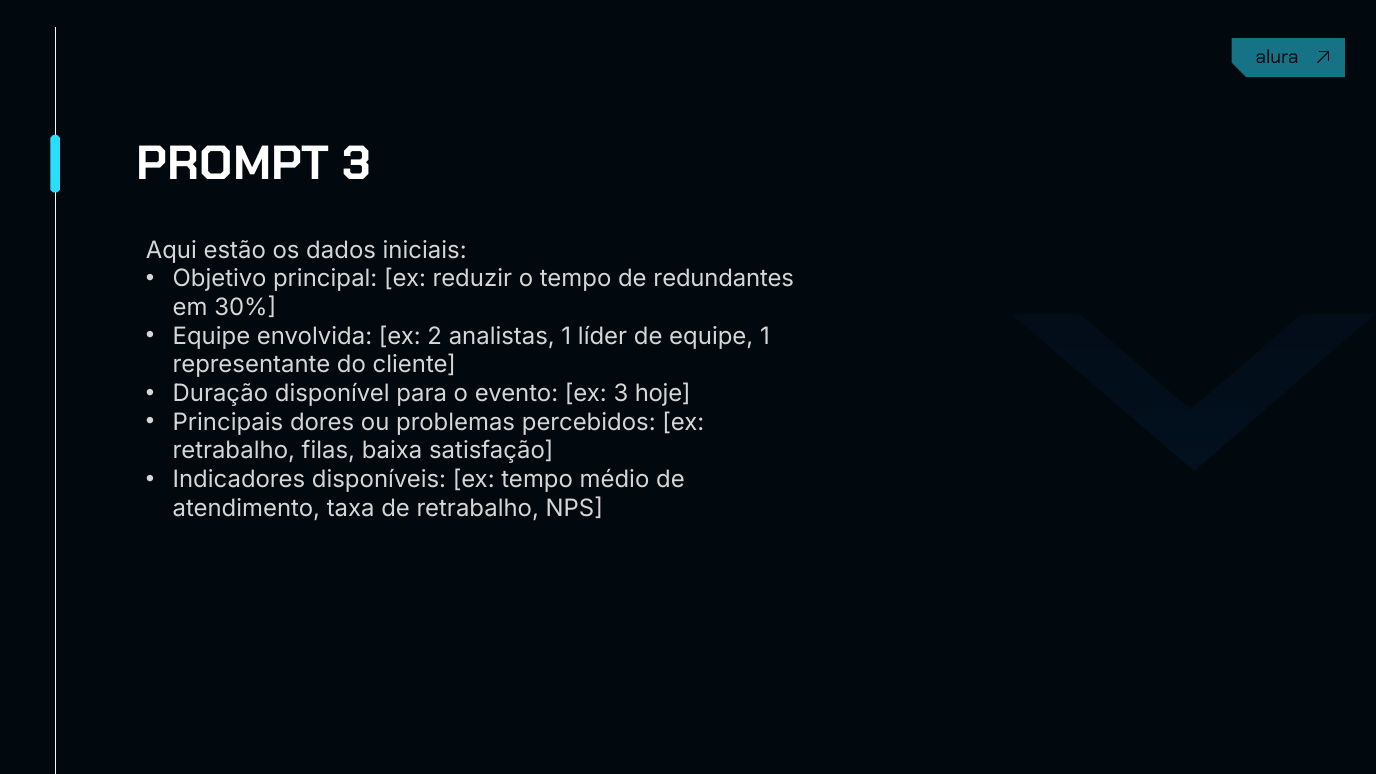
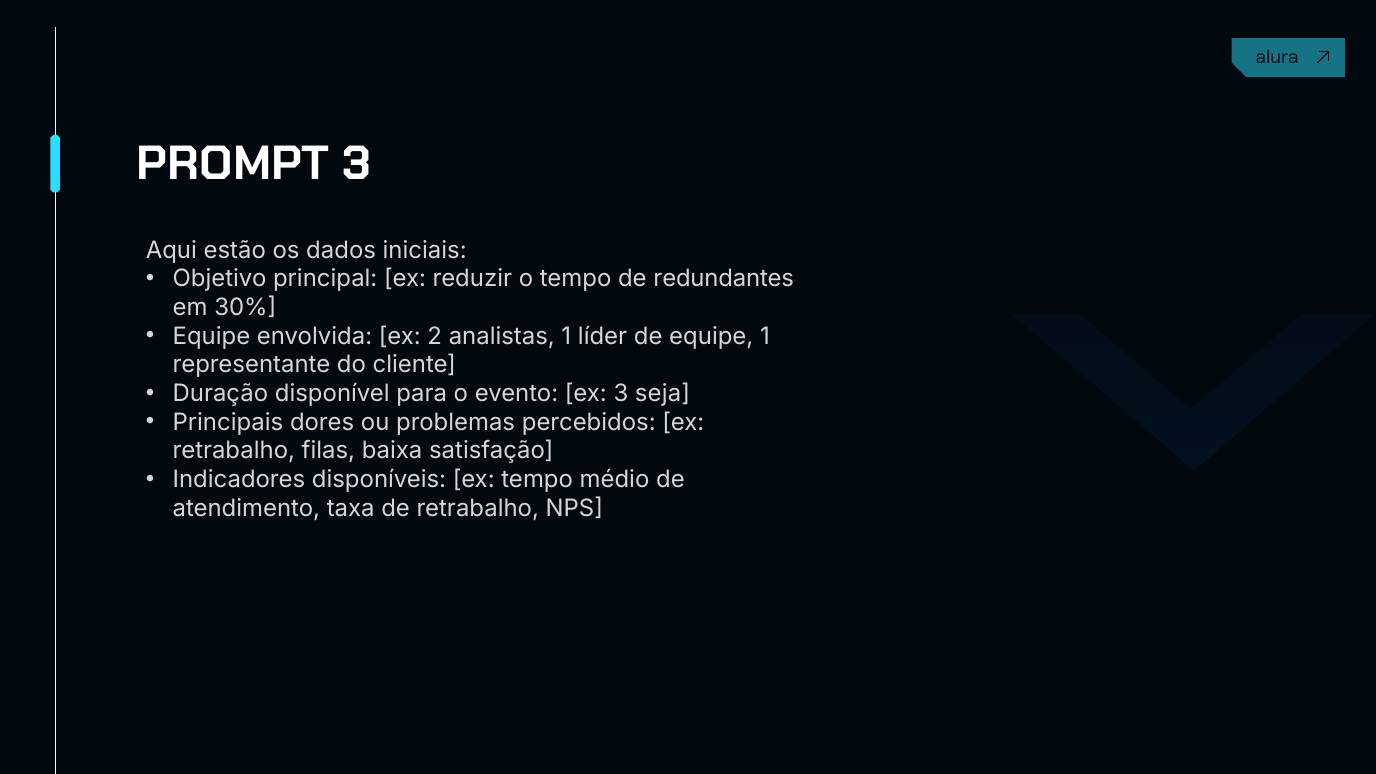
hoje: hoje -> seja
